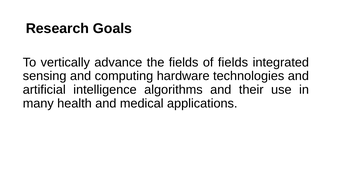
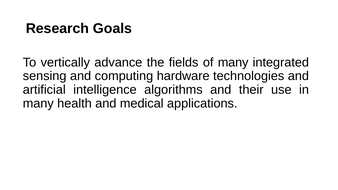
of fields: fields -> many
